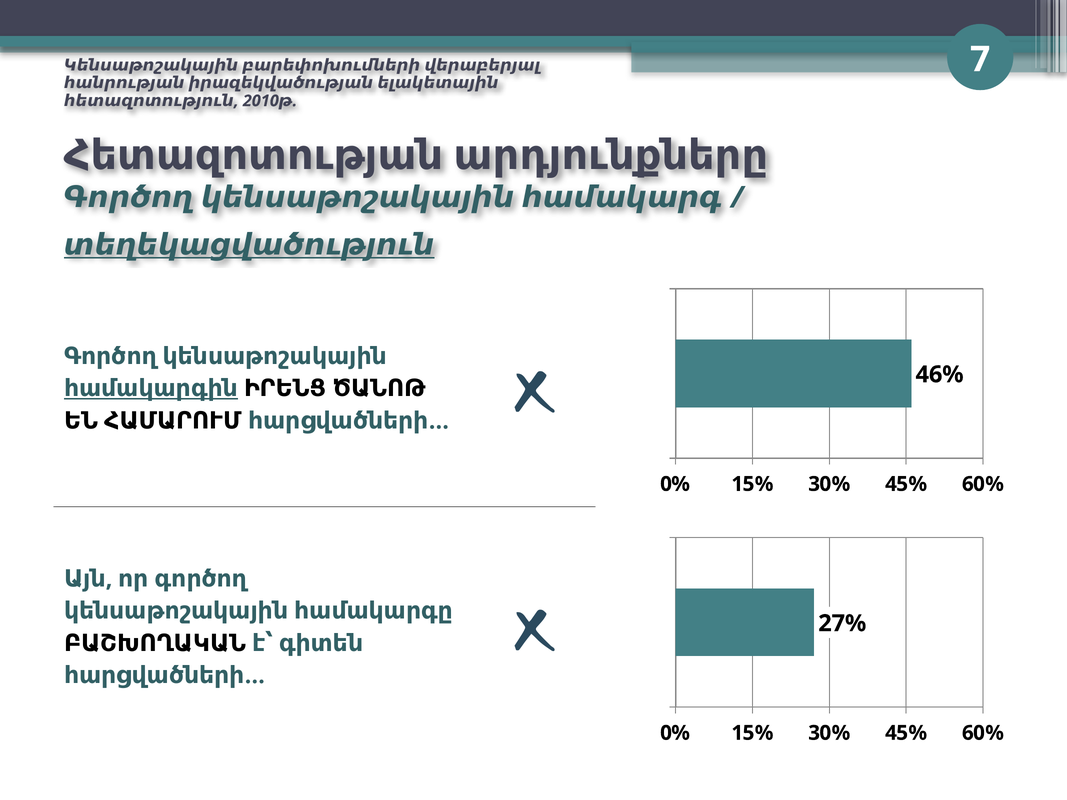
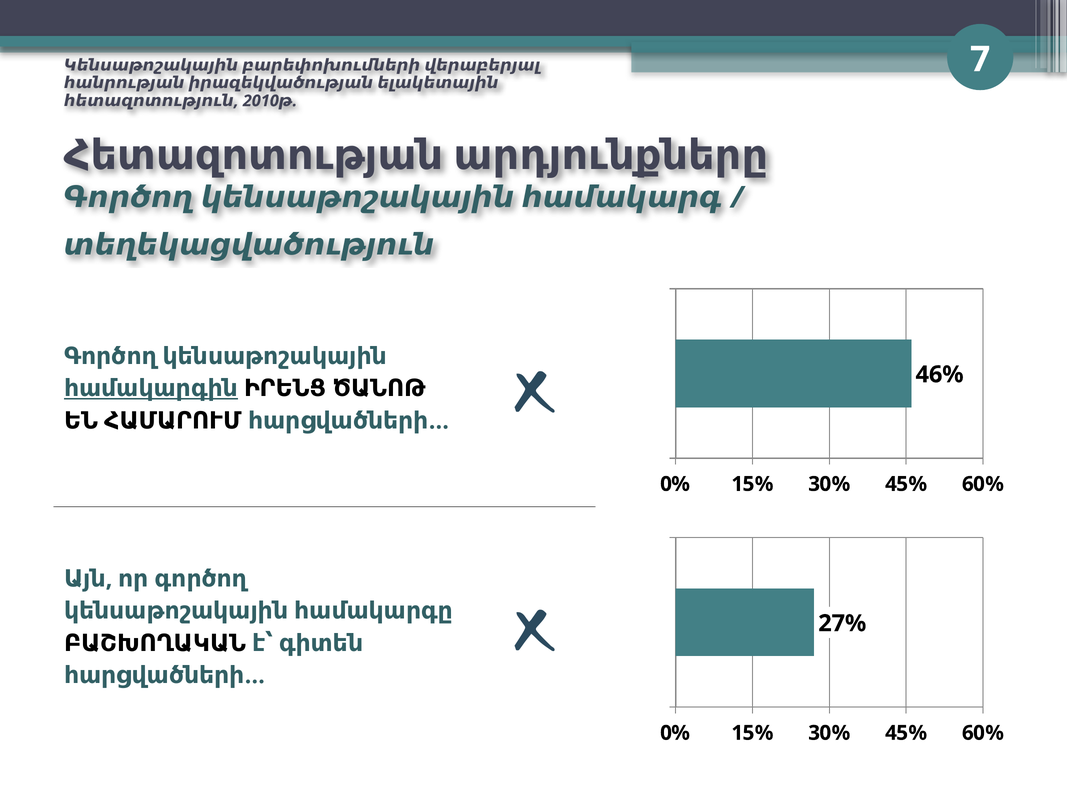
տեղեկացվածություն underline: present -> none
